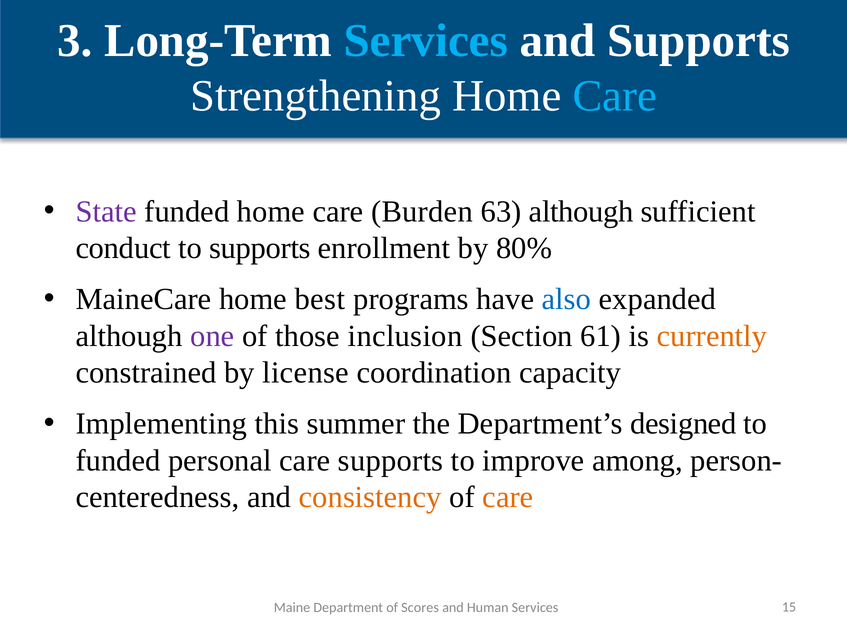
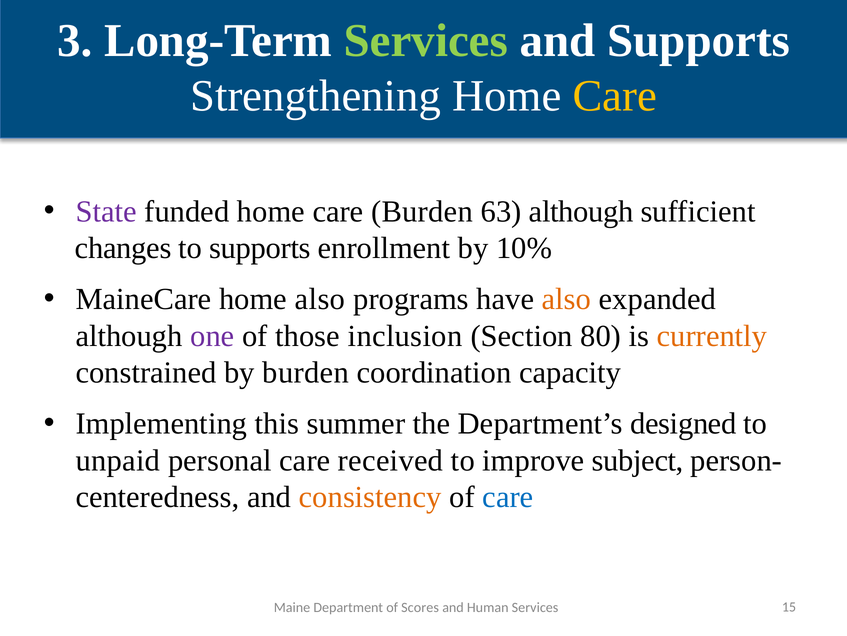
Services at (426, 41) colour: light blue -> light green
Care at (615, 96) colour: light blue -> yellow
conduct: conduct -> changes
80%: 80% -> 10%
home best: best -> also
also at (567, 299) colour: blue -> orange
61: 61 -> 80
by license: license -> burden
funded at (118, 460): funded -> unpaid
care supports: supports -> received
among: among -> subject
care at (508, 497) colour: orange -> blue
